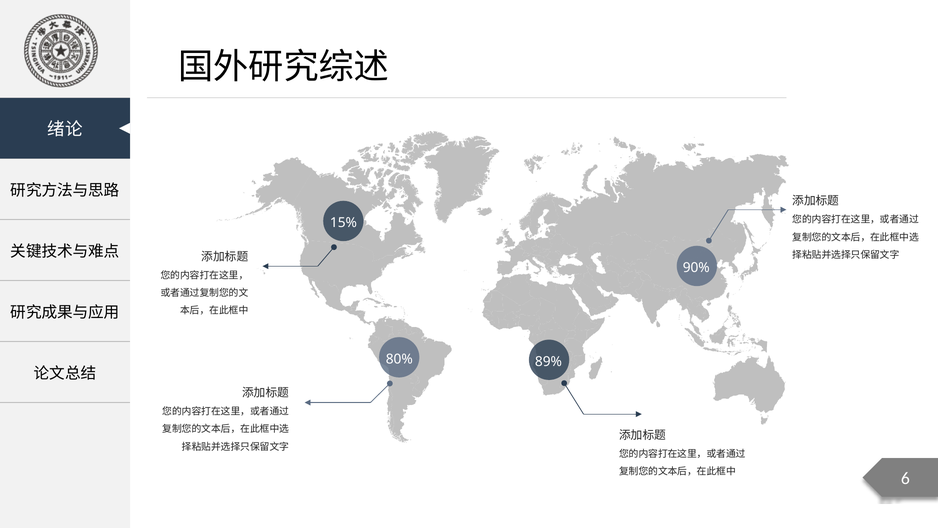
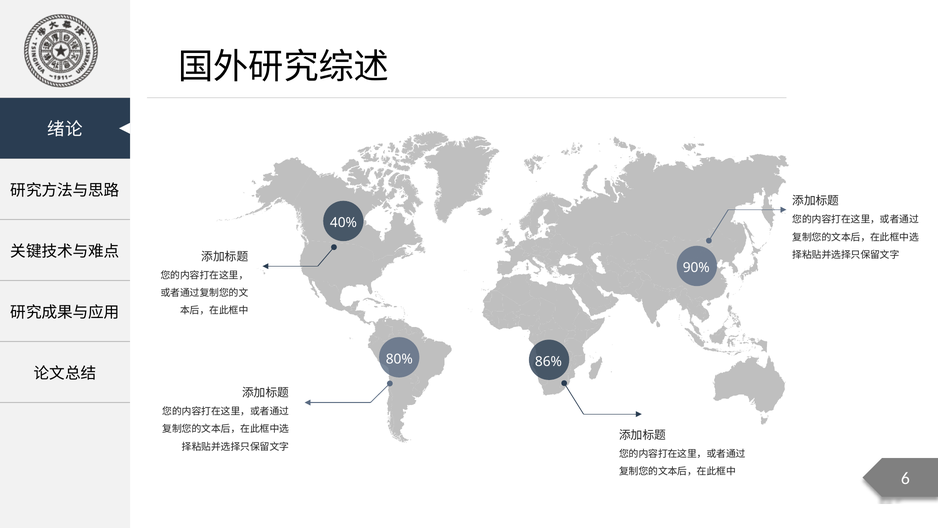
15%: 15% -> 40%
89%: 89% -> 86%
